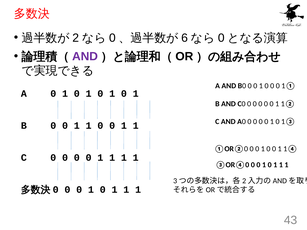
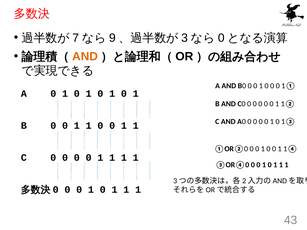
2: 2 -> 7
0 at (112, 38): 0 -> 9
6: 6 -> 3
AND at (85, 57) colour: purple -> orange
